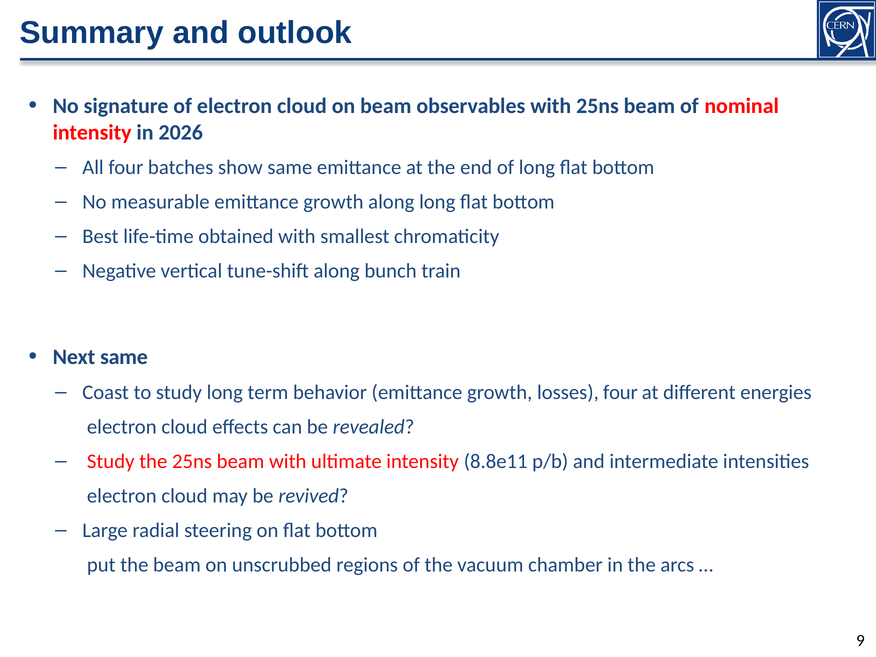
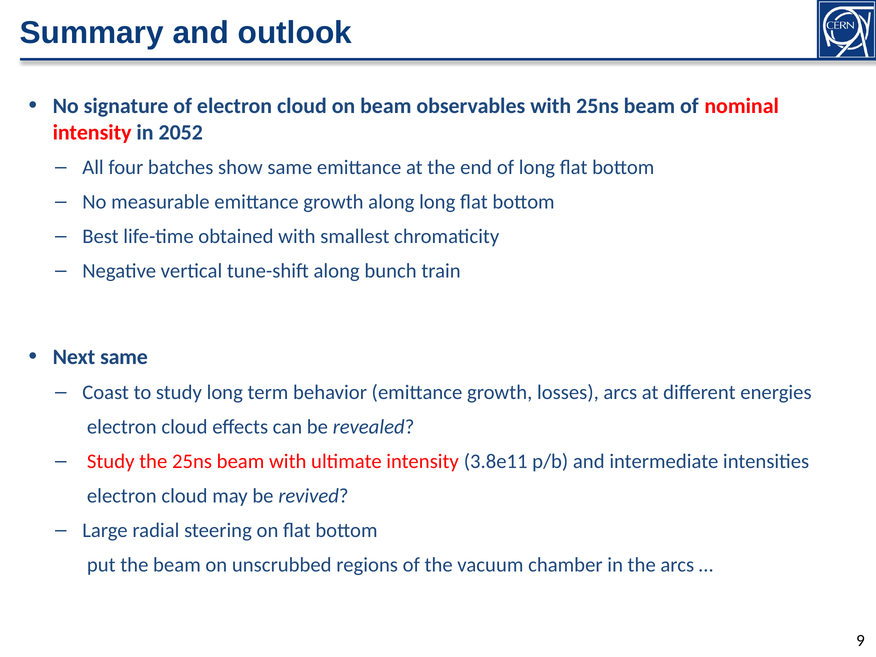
2026: 2026 -> 2052
losses four: four -> arcs
8.8e11: 8.8e11 -> 3.8e11
